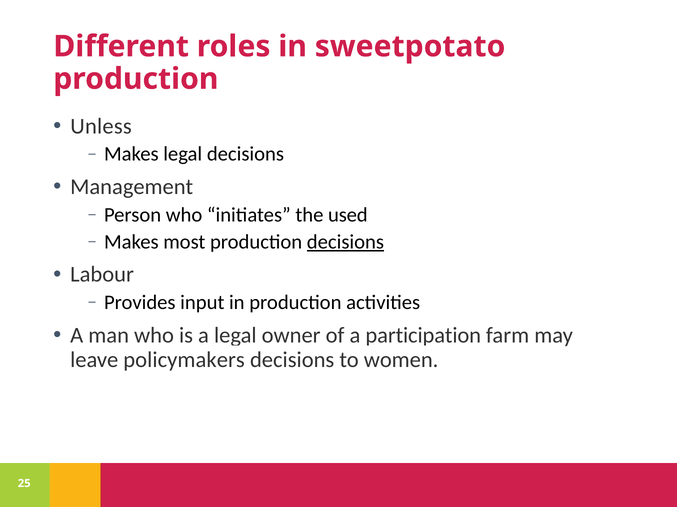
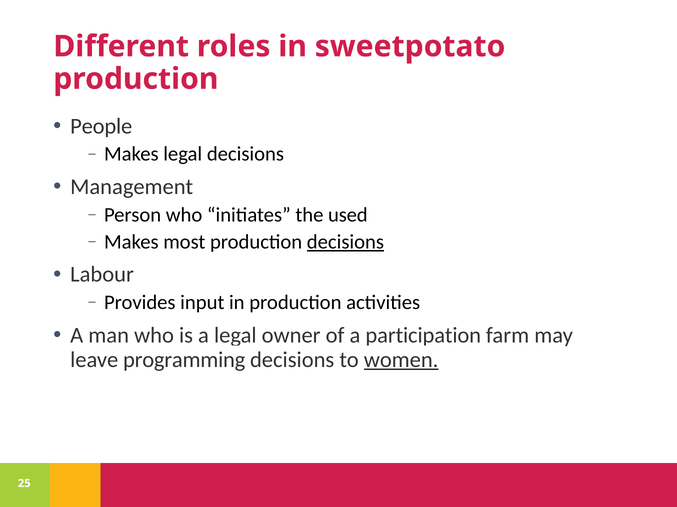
Unless: Unless -> People
policymakers: policymakers -> programming
women underline: none -> present
